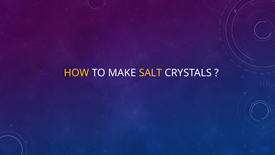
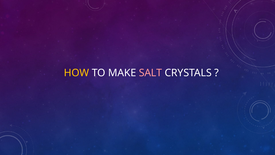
SALT colour: yellow -> pink
